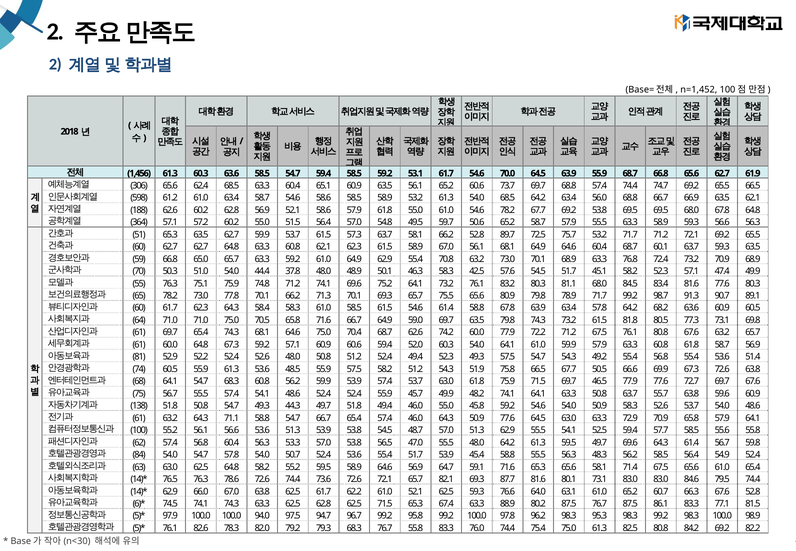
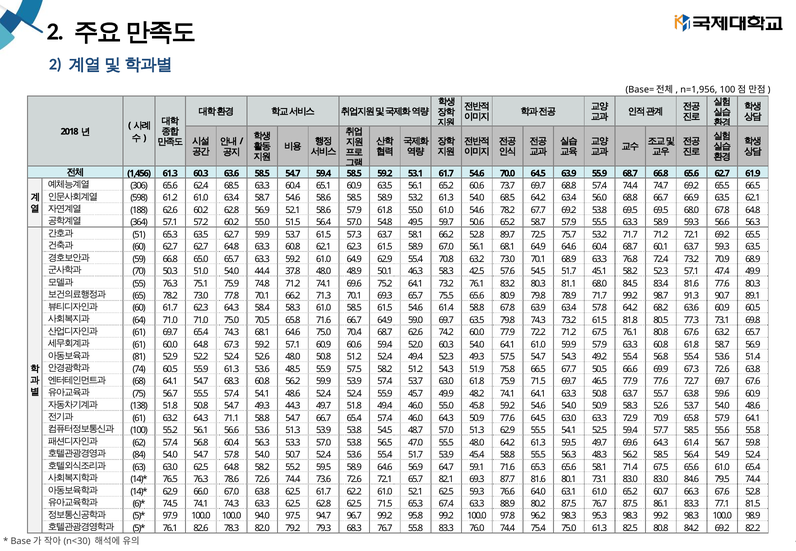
n=1,452: n=1,452 -> n=1,956
